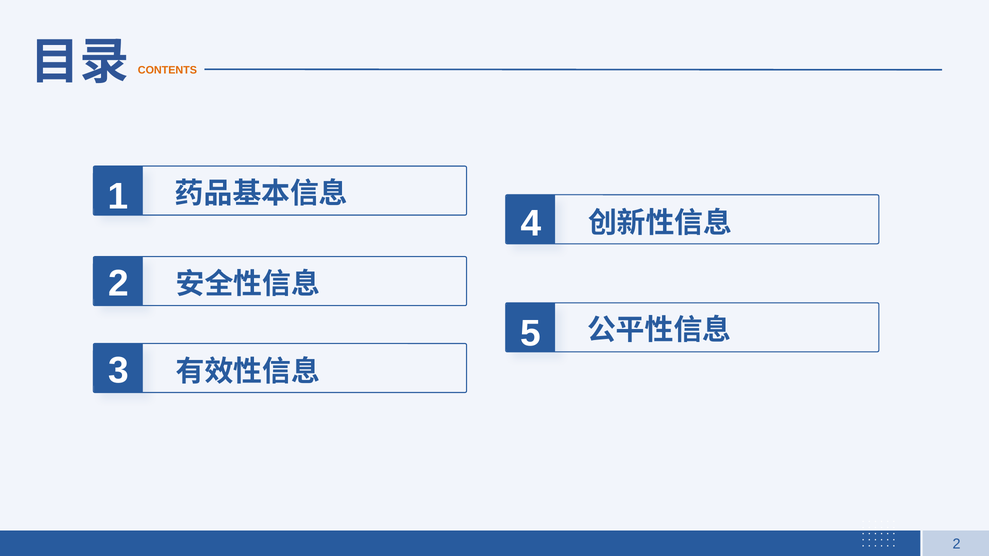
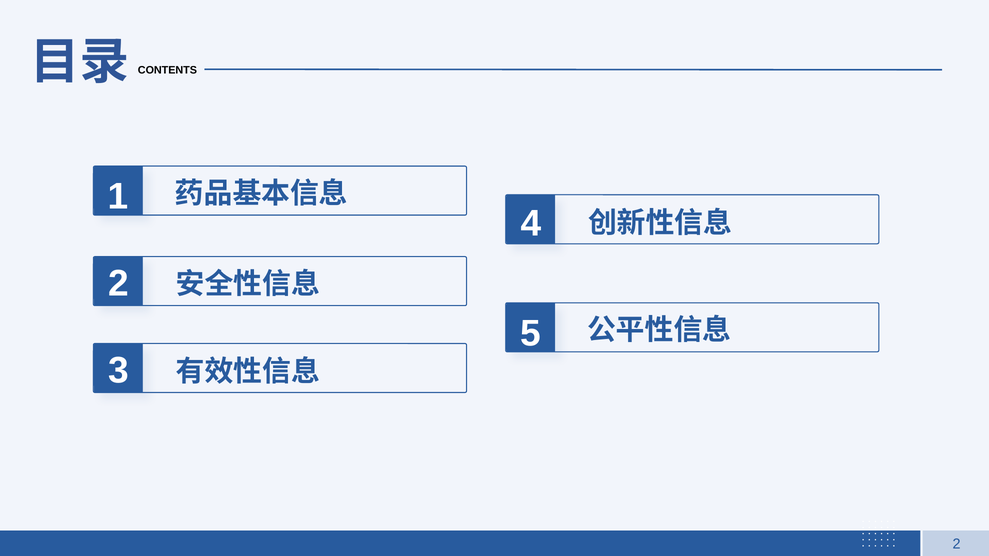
CONTENTS colour: orange -> black
